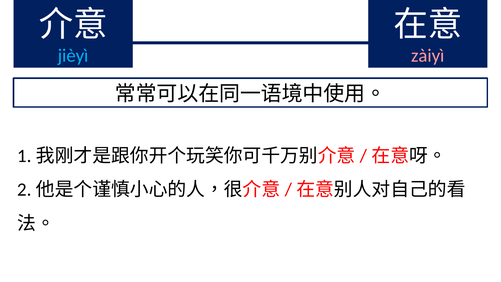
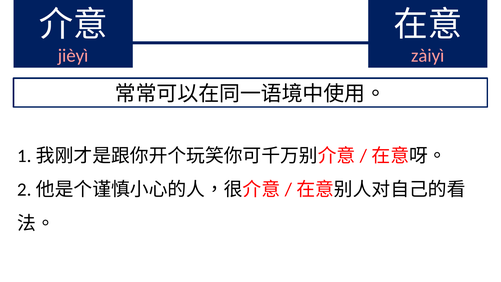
jièyì colour: light blue -> pink
